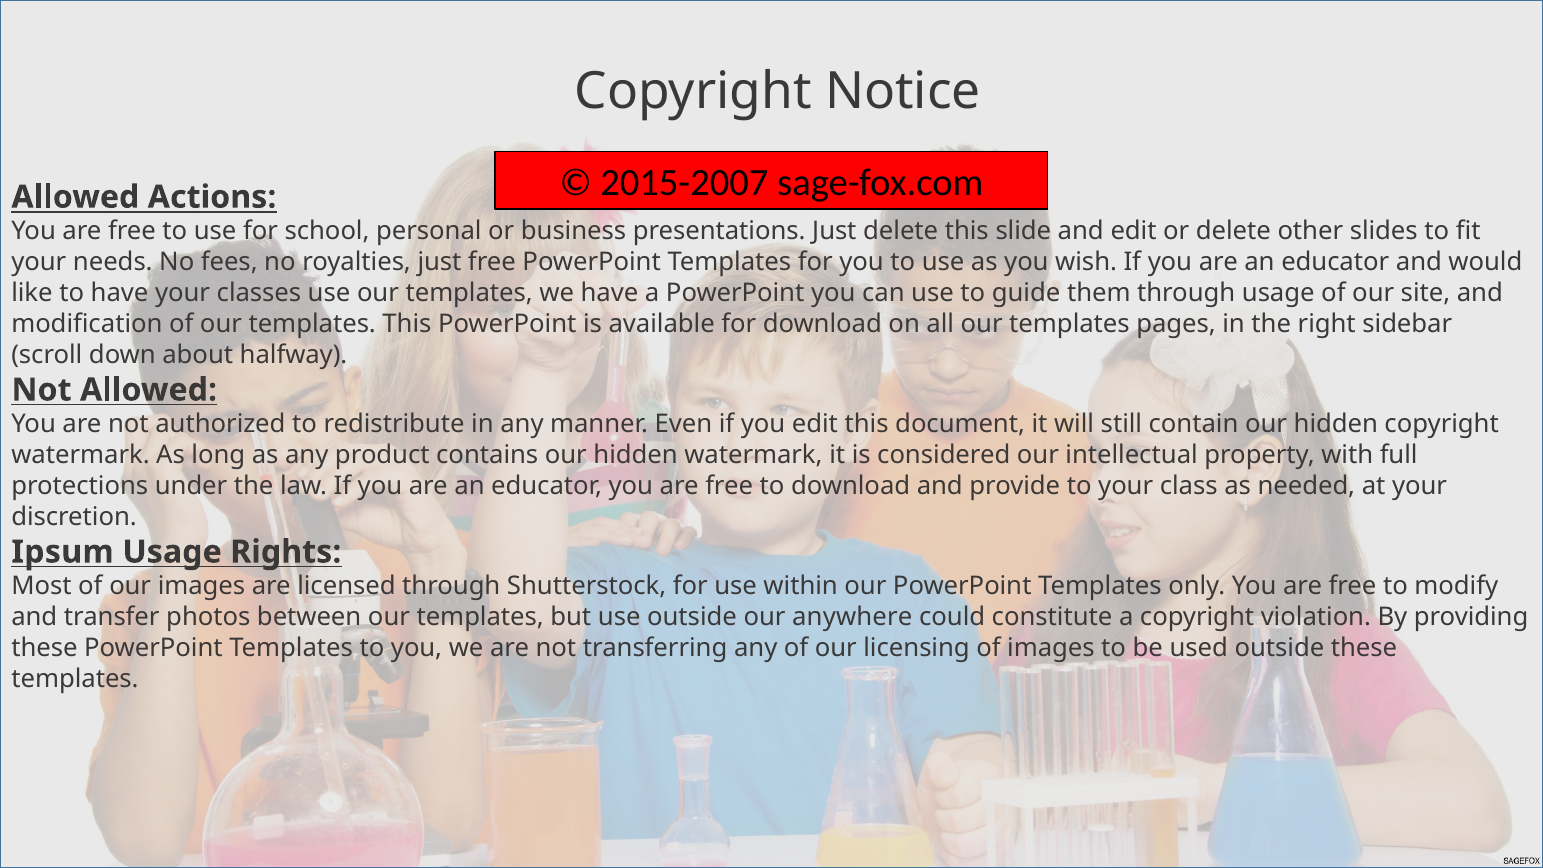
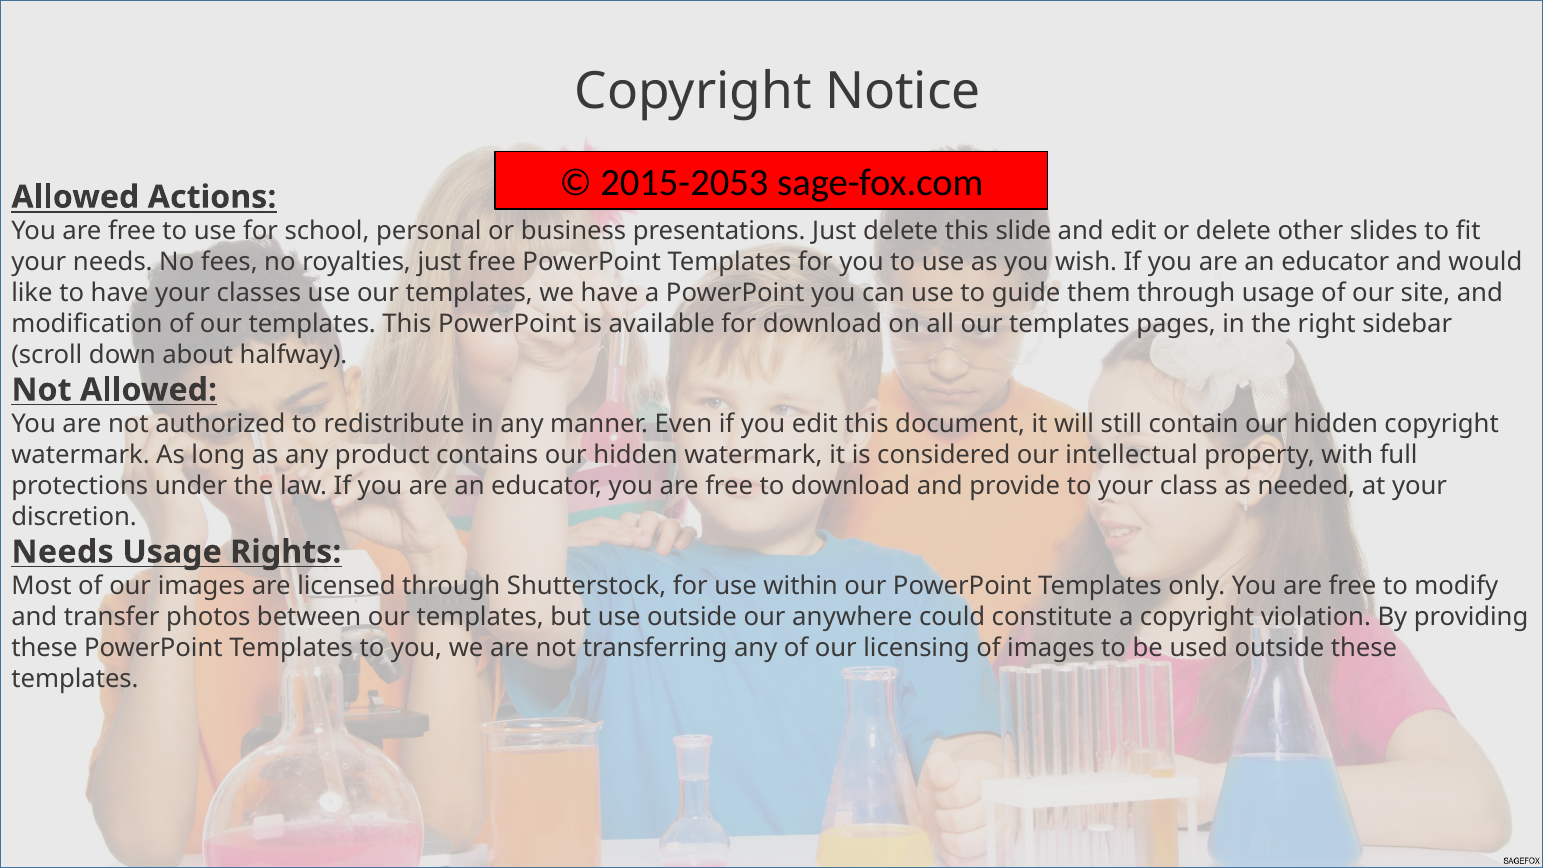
2015-2007: 2015-2007 -> 2015-2053
Ipsum at (63, 552): Ipsum -> Needs
